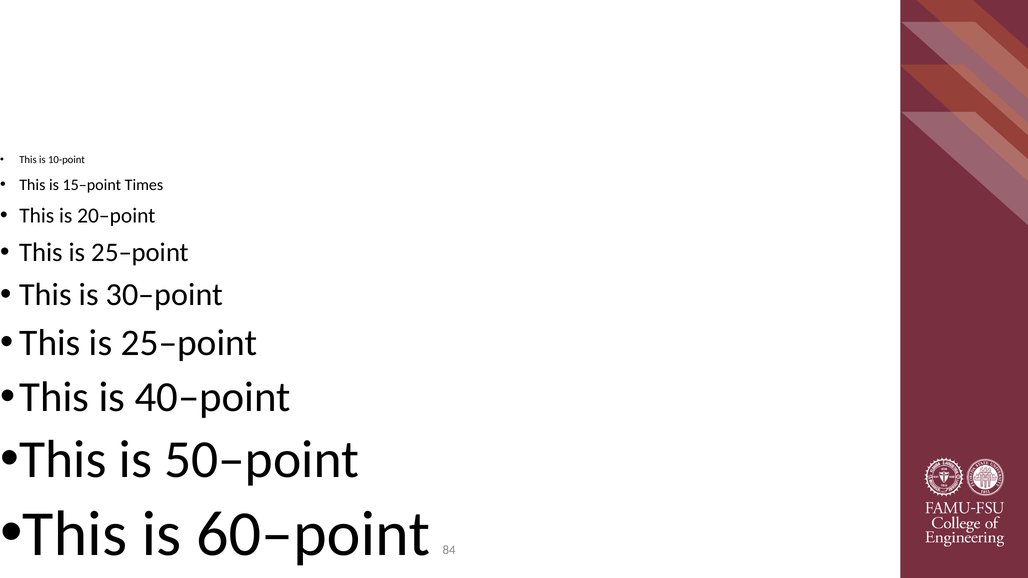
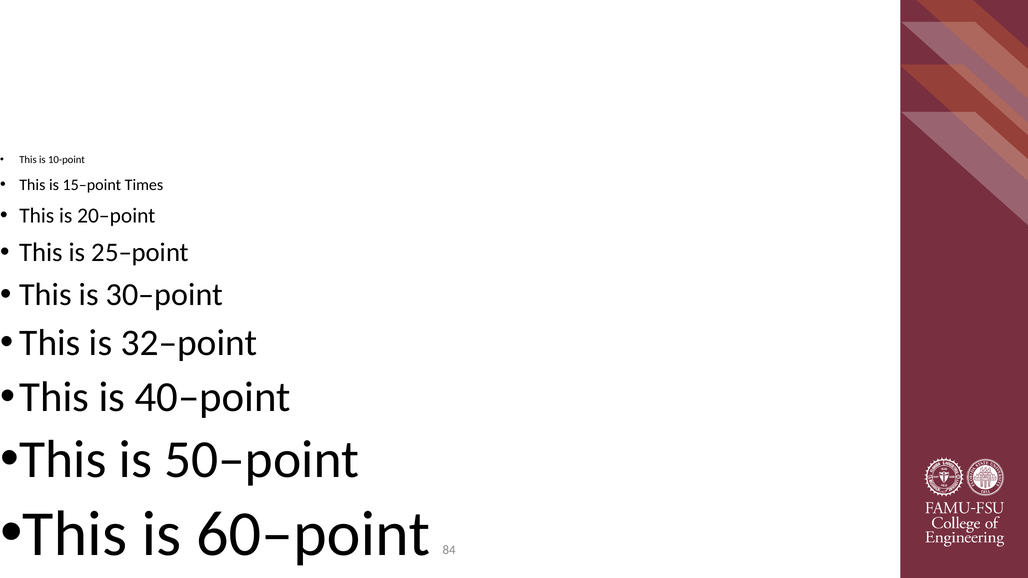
25–point at (189, 343): 25–point -> 32–point
